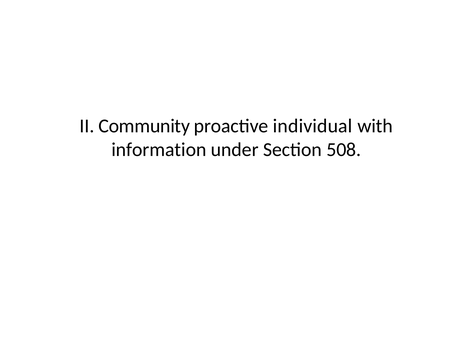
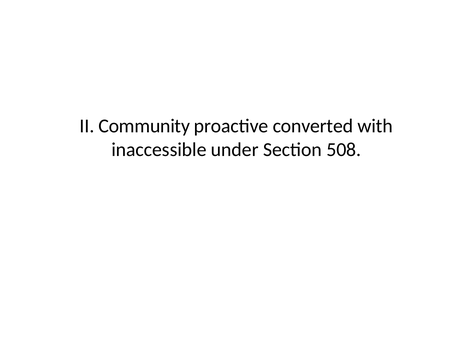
individual: individual -> converted
information: information -> inaccessible
